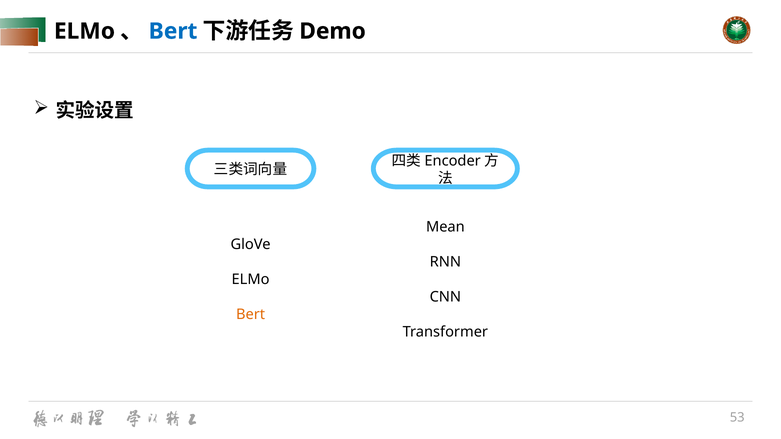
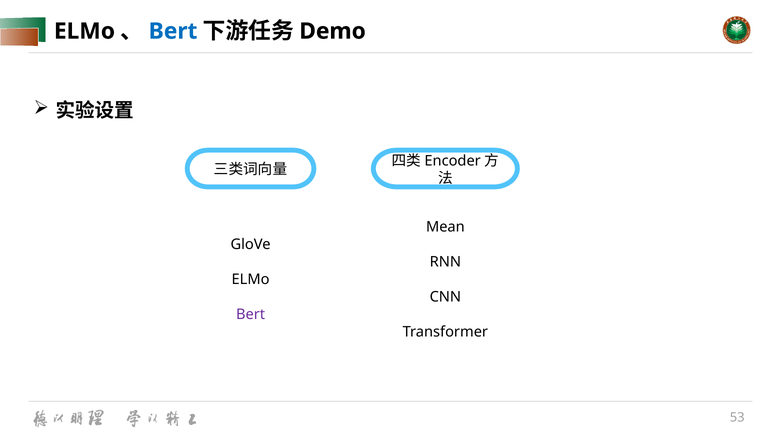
Bert at (251, 315) colour: orange -> purple
